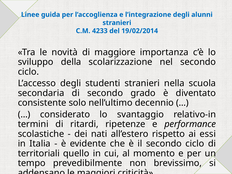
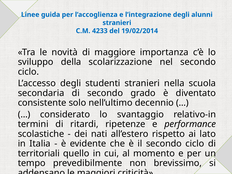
essi: essi -> lato
